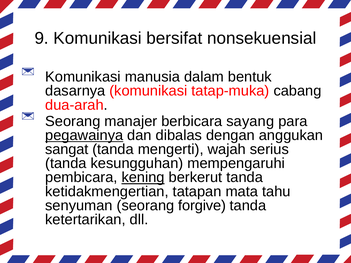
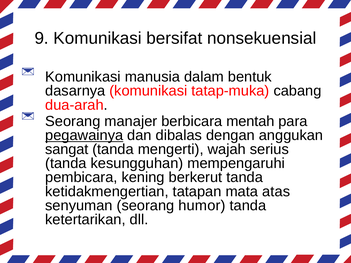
sayang: sayang -> mentah
kening underline: present -> none
tahu: tahu -> atas
forgive: forgive -> humor
